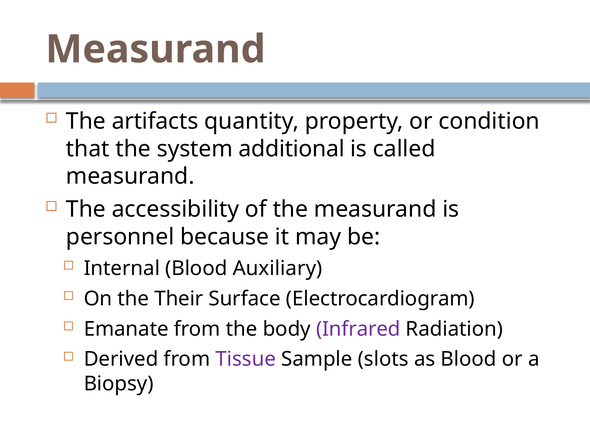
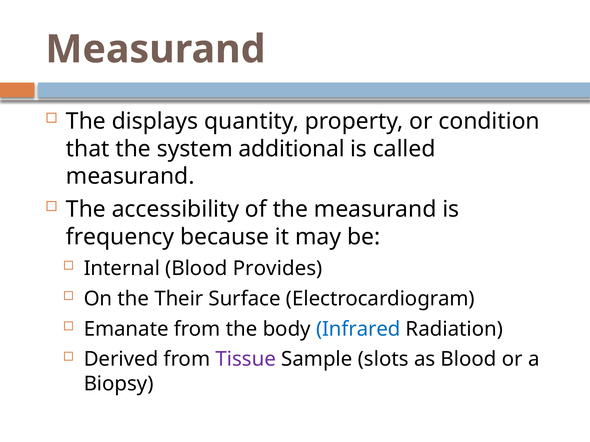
artifacts: artifacts -> displays
personnel: personnel -> frequency
Auxiliary: Auxiliary -> Provides
Infrared colour: purple -> blue
